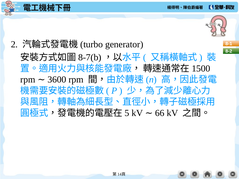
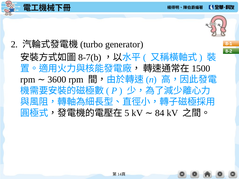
66: 66 -> 84
